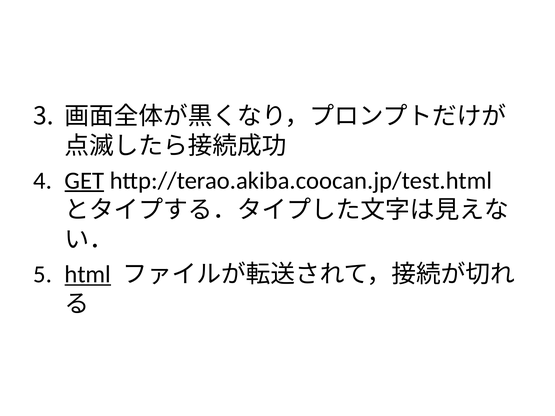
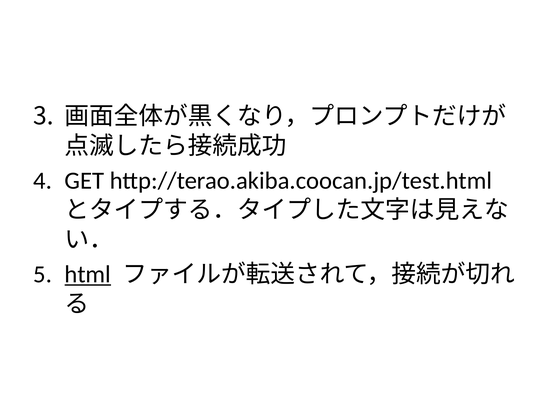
GET underline: present -> none
